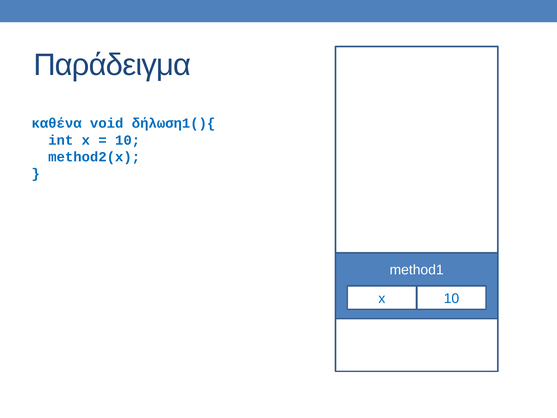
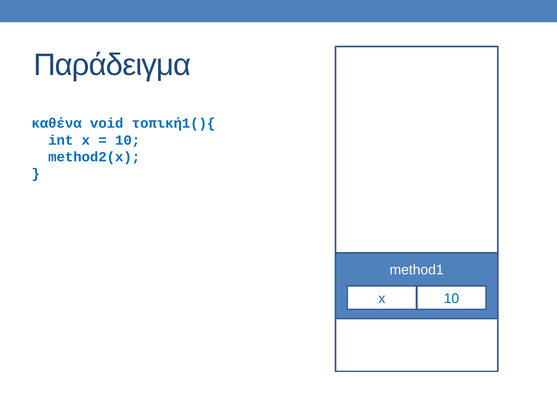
δήλωση1(){: δήλωση1(){ -> τοπική1(){
